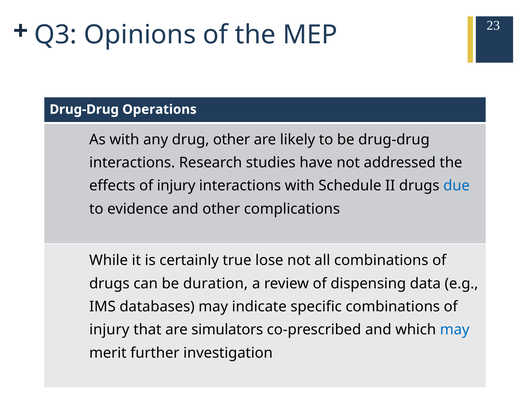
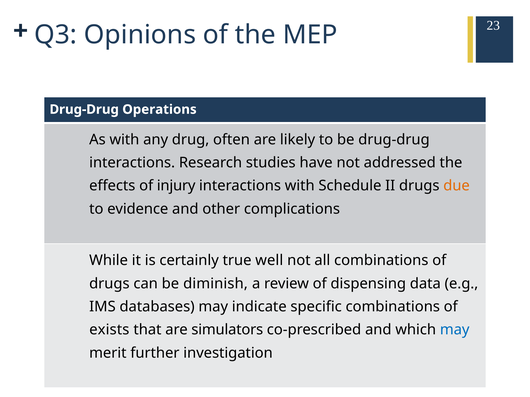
drug other: other -> often
due colour: blue -> orange
lose: lose -> well
duration: duration -> diminish
injury at (109, 330): injury -> exists
